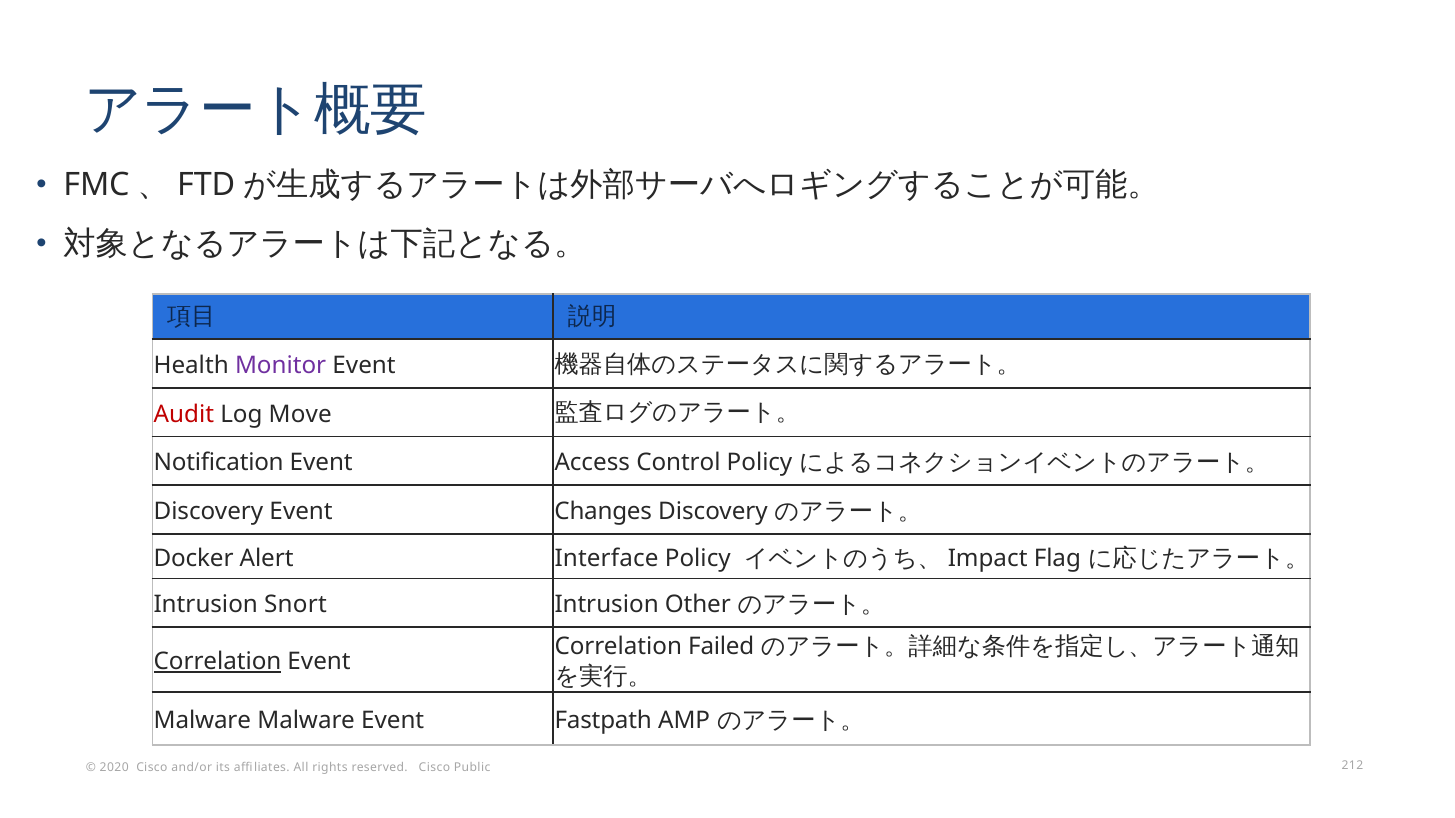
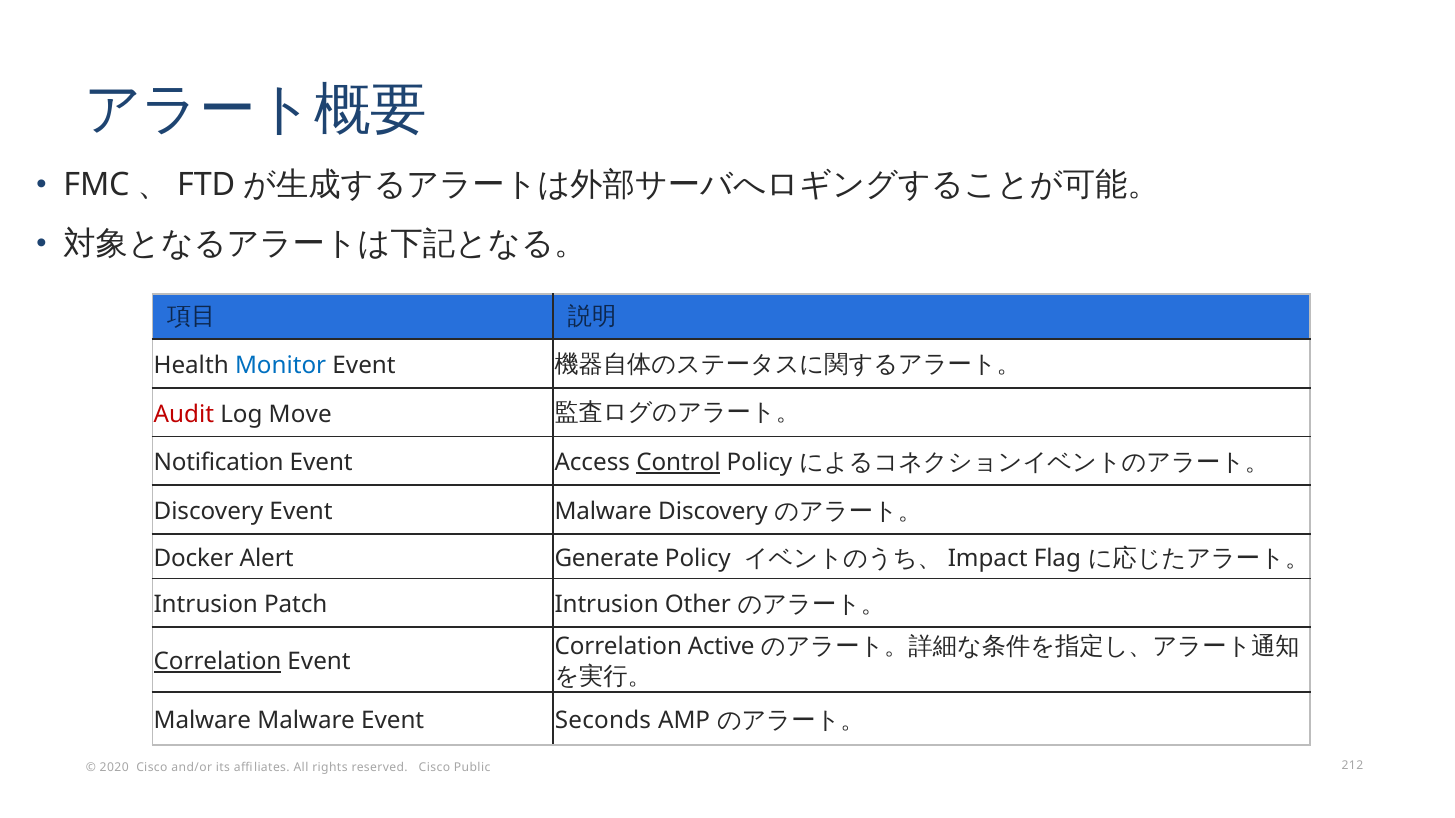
Monitor colour: purple -> blue
Control underline: none -> present
Event Changes: Changes -> Malware
Interface: Interface -> Generate
Snort: Snort -> Patch
Failed: Failed -> Active
Fastpath: Fastpath -> Seconds
